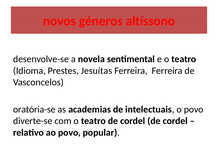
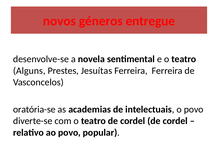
altíssono: altíssono -> entregue
Idioma: Idioma -> Alguns
